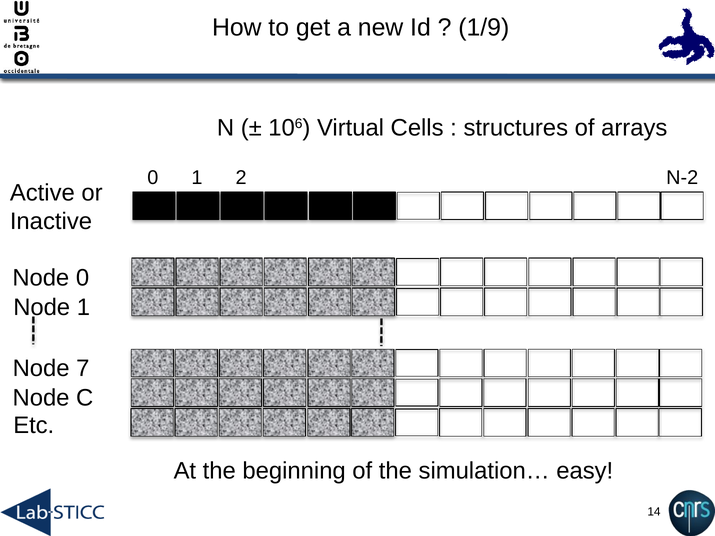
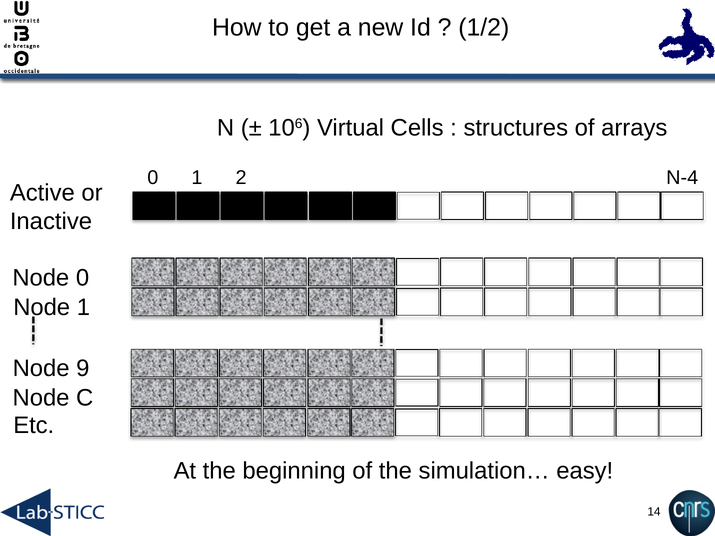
1/9: 1/9 -> 1/2
N-2: N-2 -> N-4
7: 7 -> 9
